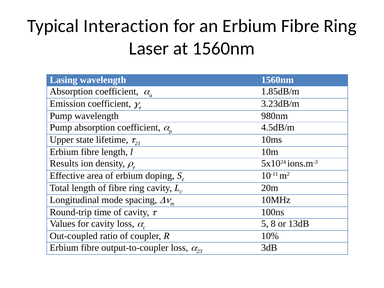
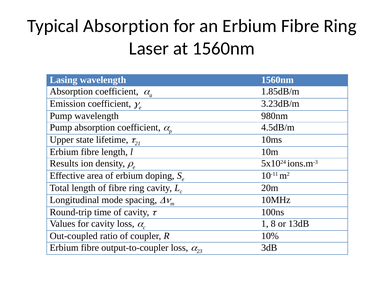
Typical Interaction: Interaction -> Absorption
5: 5 -> 1
